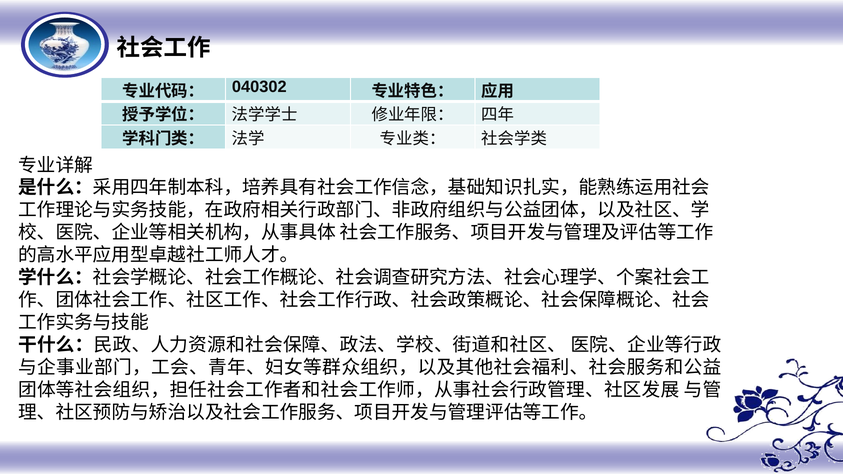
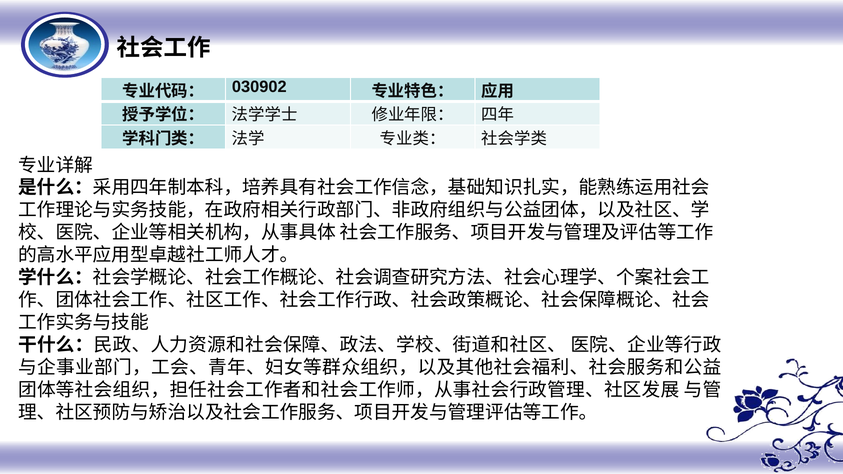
040302: 040302 -> 030902
